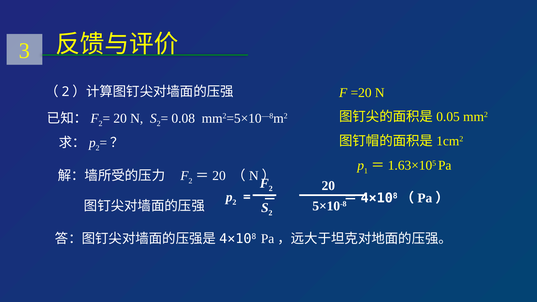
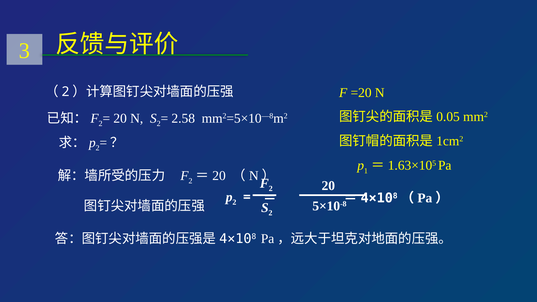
0.08: 0.08 -> 2.58
